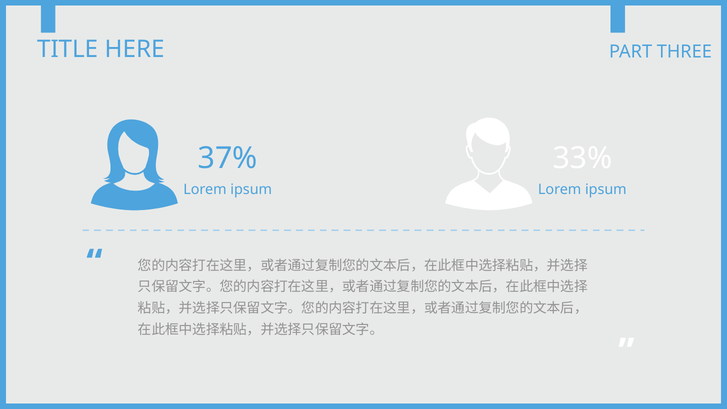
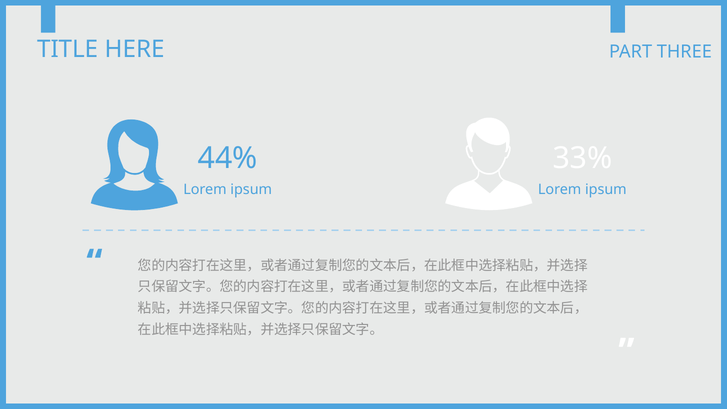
37%: 37% -> 44%
